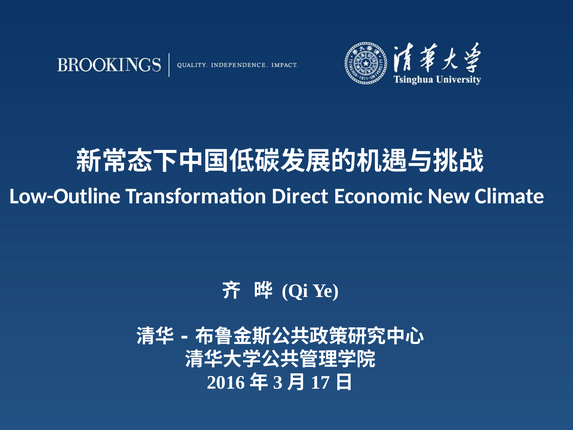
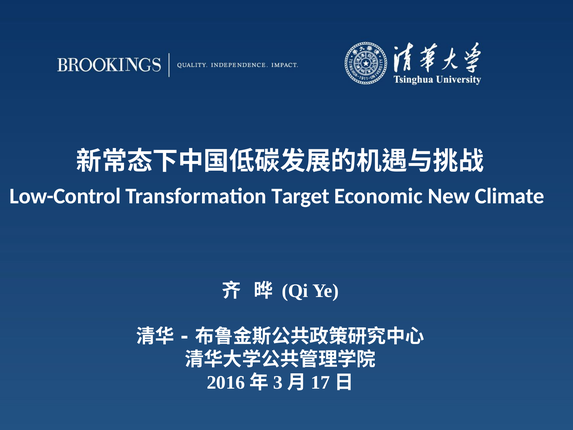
Low-Outline: Low-Outline -> Low-Control
Direct: Direct -> Target
